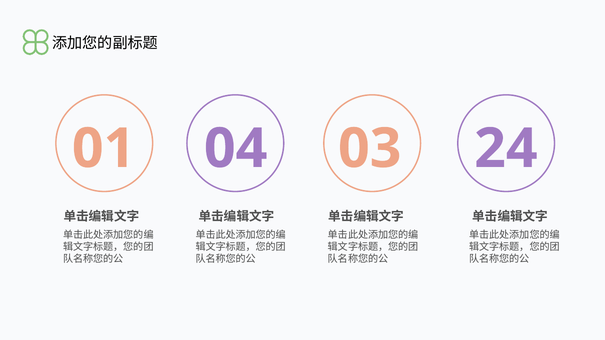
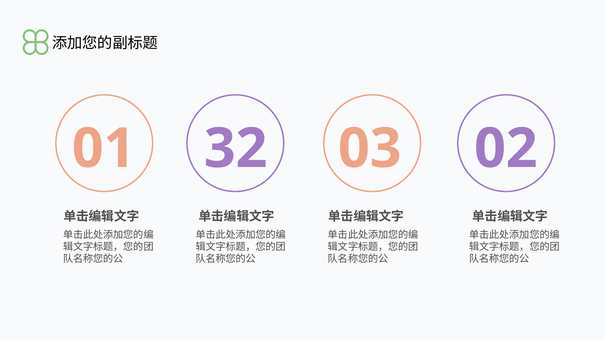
04: 04 -> 32
24: 24 -> 02
